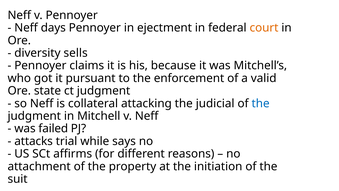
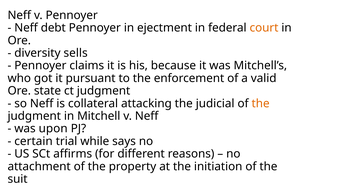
days: days -> debt
the at (261, 103) colour: blue -> orange
failed: failed -> upon
attacks: attacks -> certain
